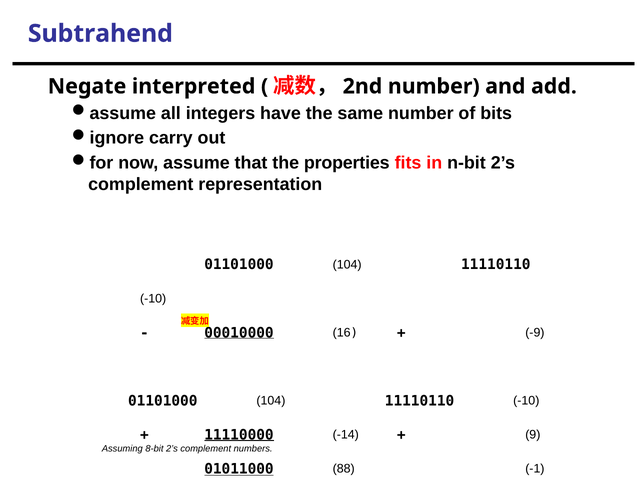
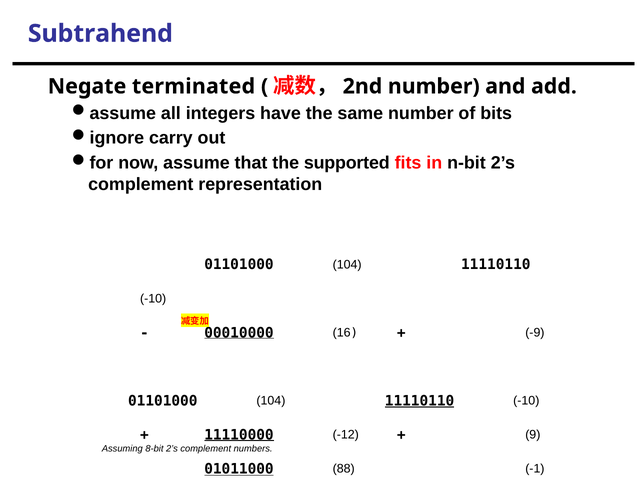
interpreted: interpreted -> terminated
properties: properties -> supported
11110110 at (420, 401) underline: none -> present
-14: -14 -> -12
